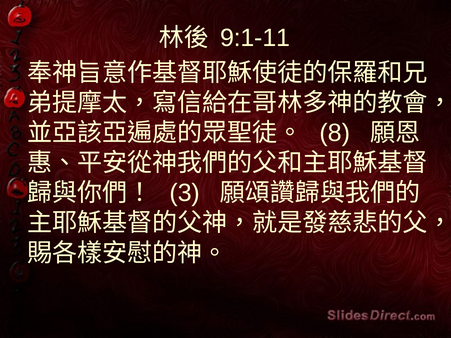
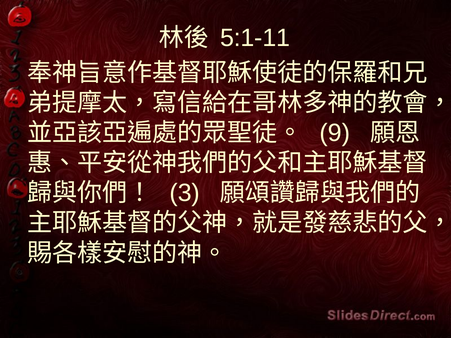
9:1-11: 9:1-11 -> 5:1-11
8: 8 -> 9
